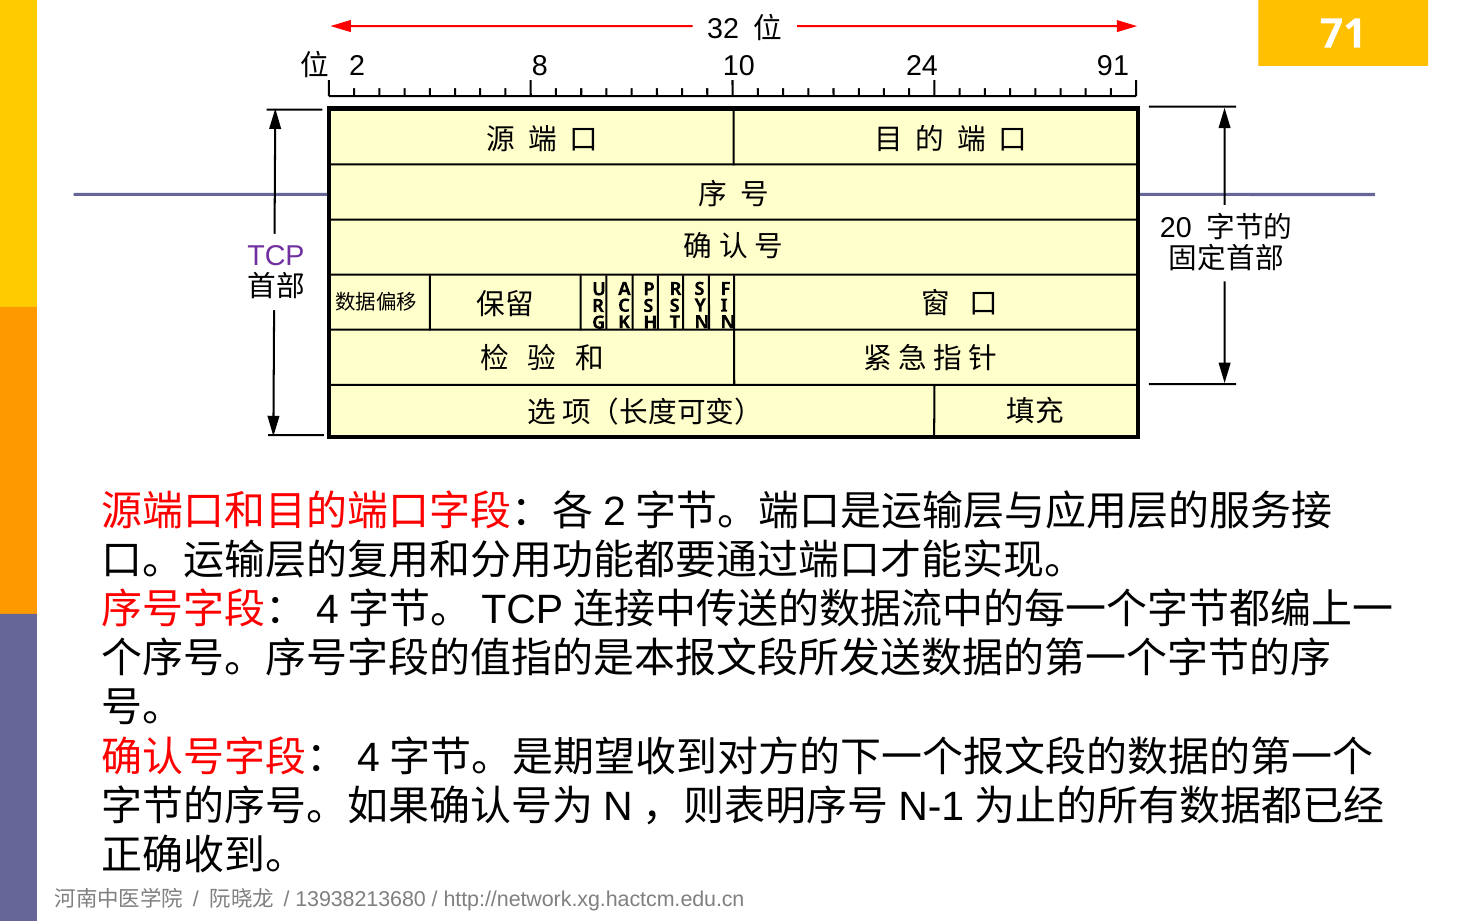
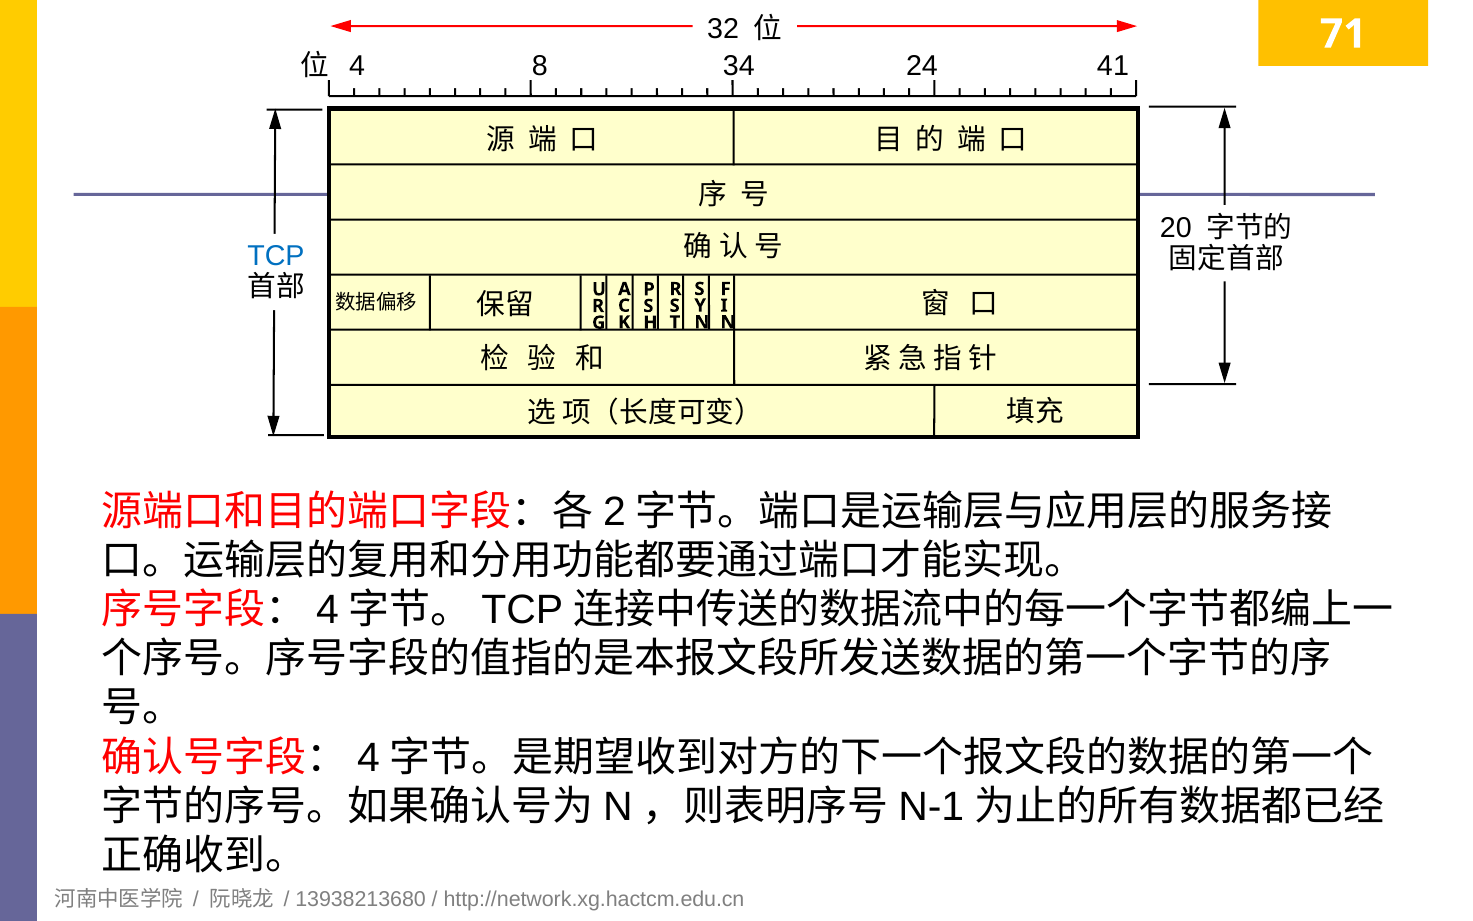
2: 2 -> 4
10: 10 -> 34
91: 91 -> 41
TCP colour: purple -> blue
